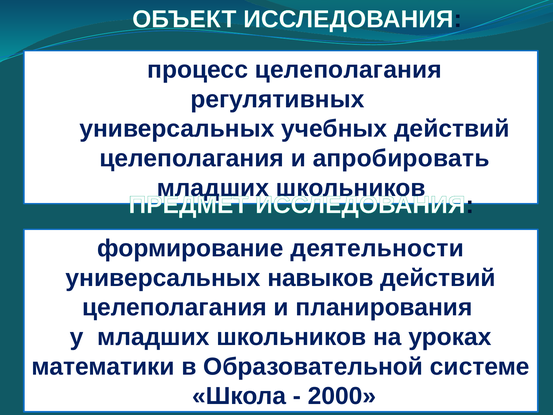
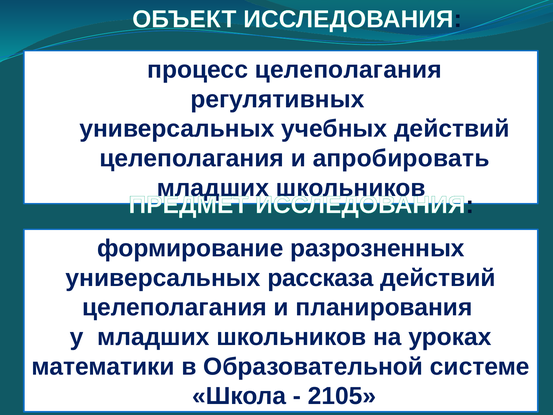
деятельности: деятельности -> разрозненных
навыков: навыков -> рассказа
2000: 2000 -> 2105
